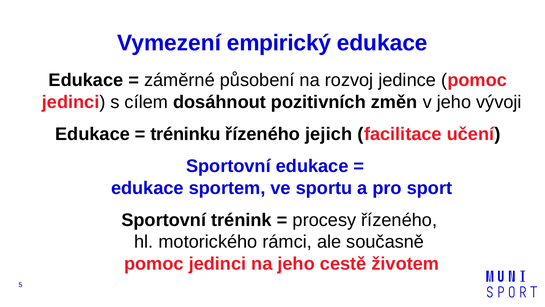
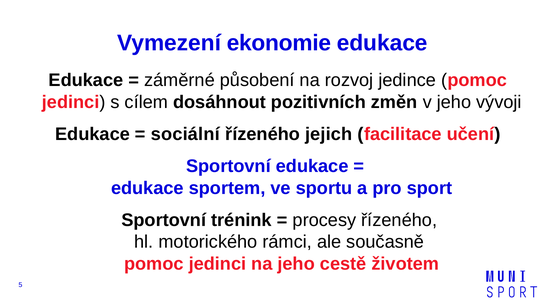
empirický: empirický -> ekonomie
tréninku: tréninku -> sociální
